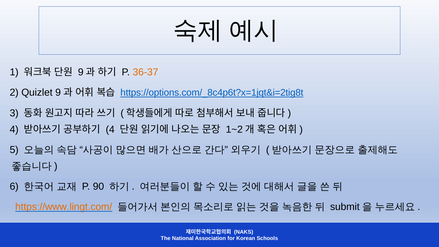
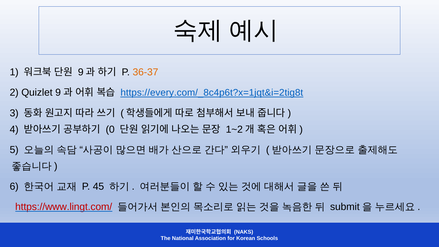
https://options.com/_8c4p6t?x=1jqt&i=2tig8t: https://options.com/_8c4p6t?x=1jqt&i=2tig8t -> https://every.com/_8c4p6t?x=1jqt&i=2tig8t
4 at (110, 129): 4 -> 0
90: 90 -> 45
https://www.lingt.com/ colour: orange -> red
